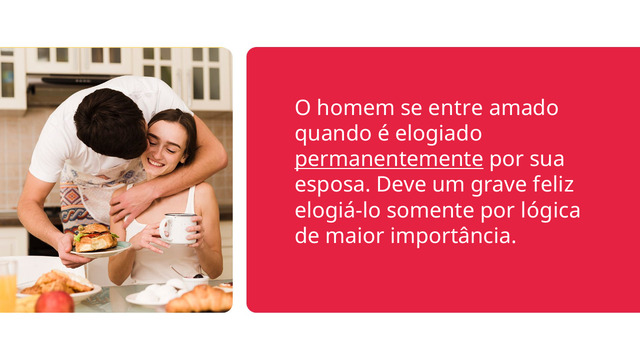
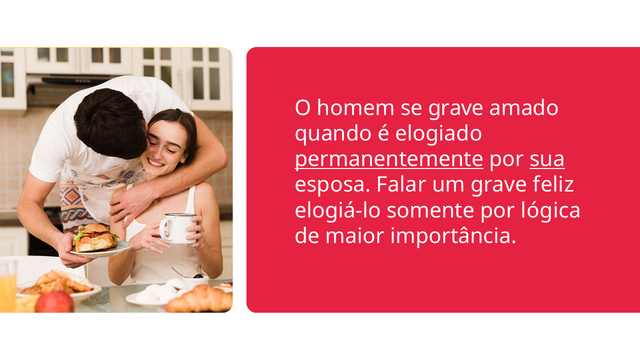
se entre: entre -> grave
sua underline: none -> present
Deve: Deve -> Falar
